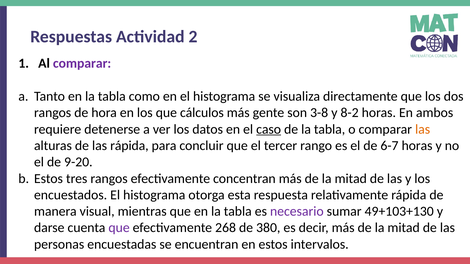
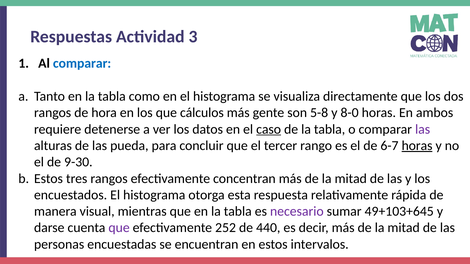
2: 2 -> 3
comparar at (82, 64) colour: purple -> blue
3-8: 3-8 -> 5-8
8-2: 8-2 -> 8-0
las at (423, 129) colour: orange -> purple
las rápida: rápida -> pueda
horas at (417, 146) underline: none -> present
9-20: 9-20 -> 9-30
49+103+130: 49+103+130 -> 49+103+645
268: 268 -> 252
380: 380 -> 440
